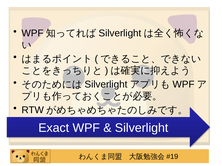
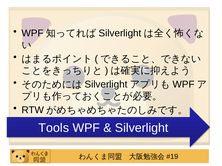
Exact: Exact -> Tools
